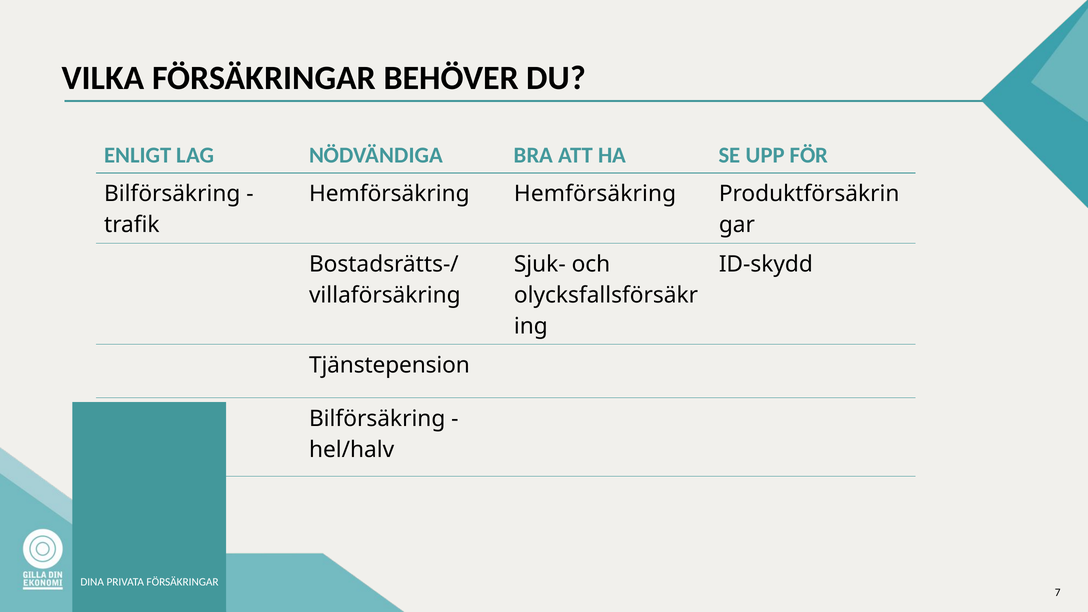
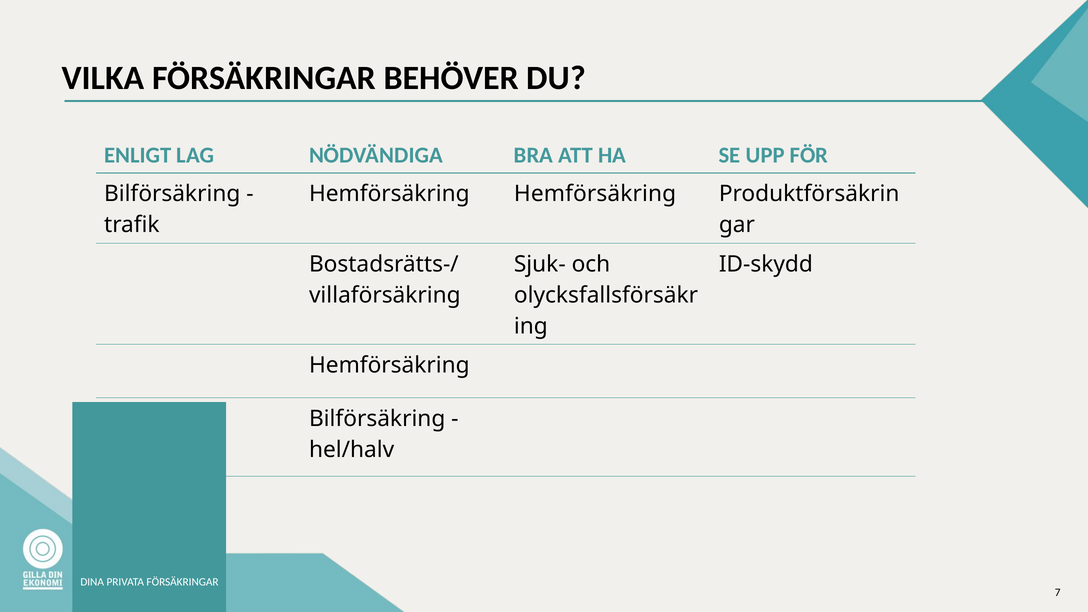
Tjänstepension at (389, 365): Tjänstepension -> Hemförsäkring
